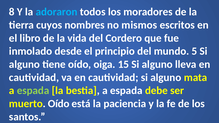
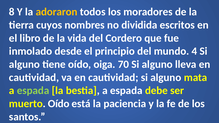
adoraron colour: light blue -> yellow
mismos: mismos -> dividida
5: 5 -> 4
15: 15 -> 70
